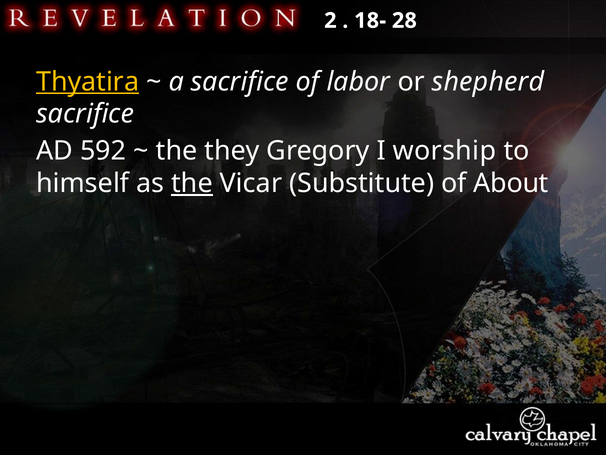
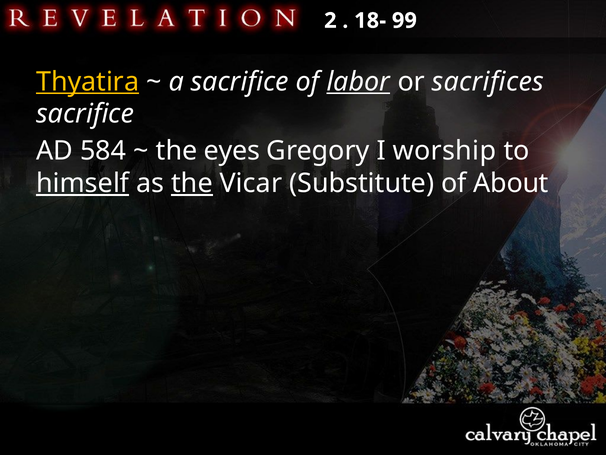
28: 28 -> 99
labor underline: none -> present
shepherd: shepherd -> sacrifices
592: 592 -> 584
they: they -> eyes
himself underline: none -> present
